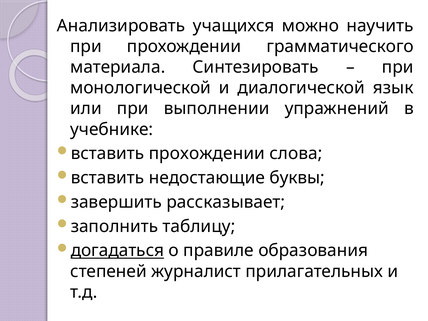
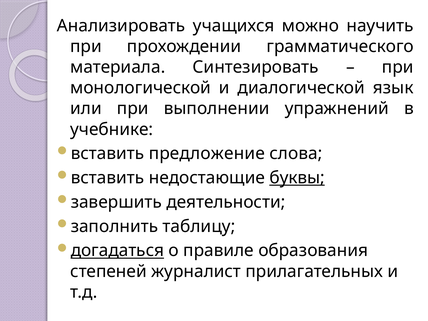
вставить прохождении: прохождении -> предложение
буквы underline: none -> present
рассказывает: рассказывает -> деятельности
